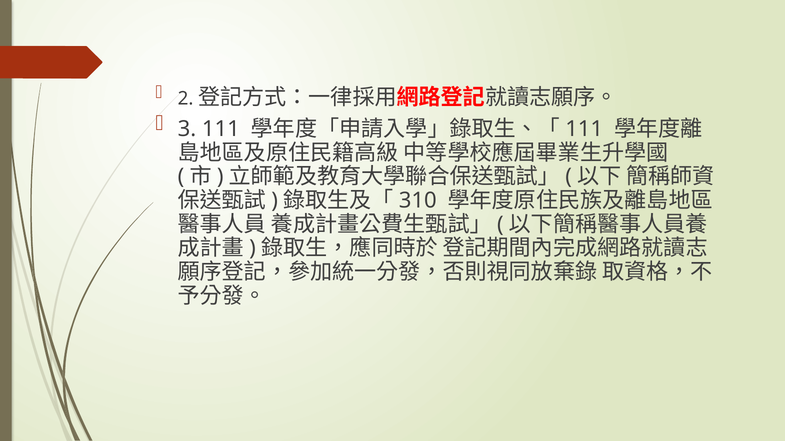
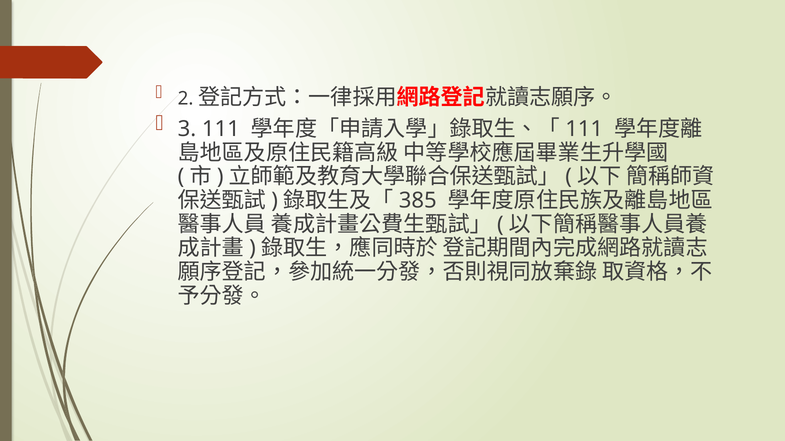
310: 310 -> 385
